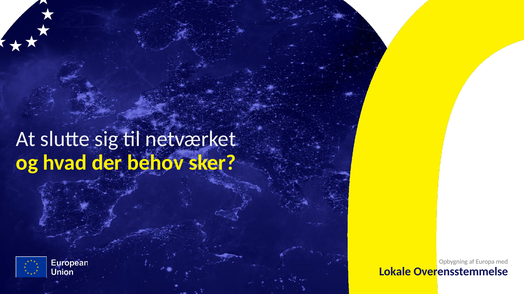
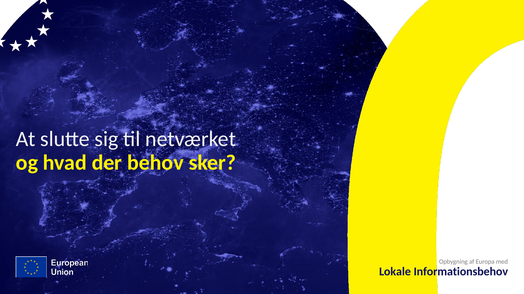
Overensstemmelse: Overensstemmelse -> Informationsbehov
